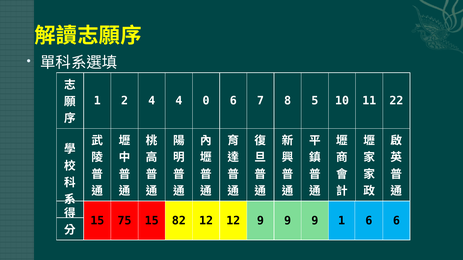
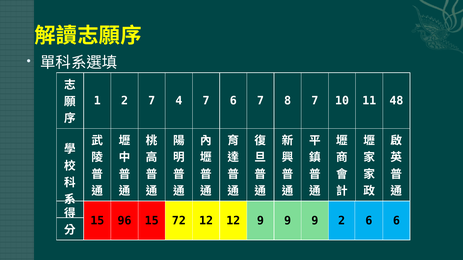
2 4: 4 -> 7
4 0: 0 -> 7
8 5: 5 -> 7
22: 22 -> 48
75: 75 -> 96
82: 82 -> 72
9 1: 1 -> 2
